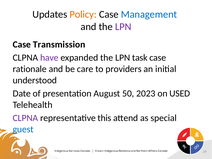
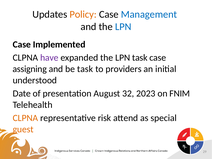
LPN at (123, 27) colour: purple -> blue
Transmission: Transmission -> Implemented
rationale: rationale -> assigning
be care: care -> task
50: 50 -> 32
USED: USED -> FNIM
CLPNA at (25, 118) colour: purple -> orange
this: this -> risk
guest colour: blue -> orange
